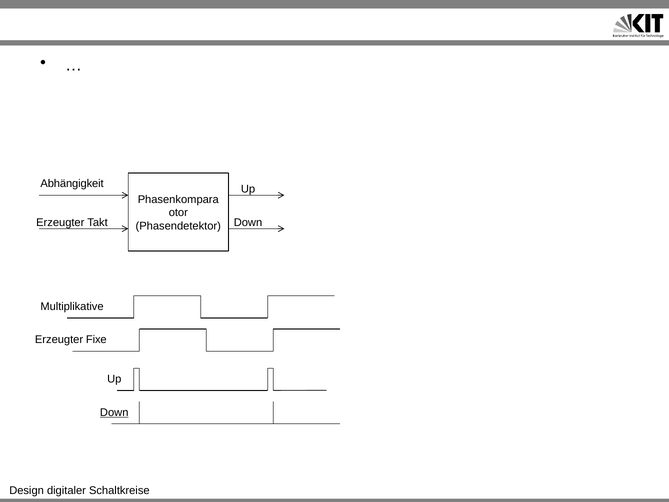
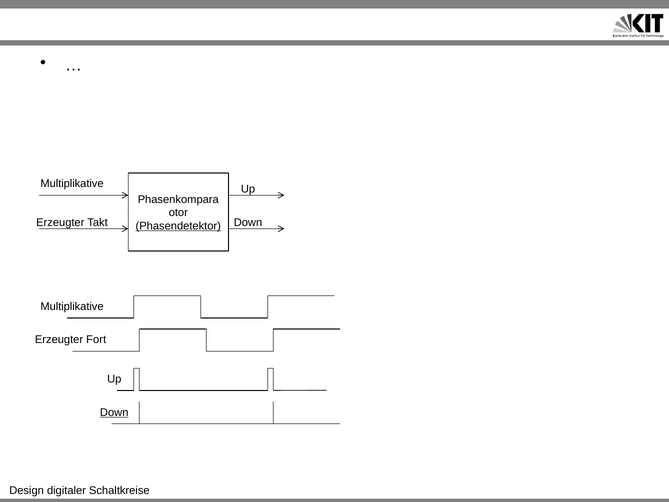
Abhängigkeit at (72, 184): Abhängigkeit -> Multiplikative
Phasendetektor underline: none -> present
Fixe: Fixe -> Fort
